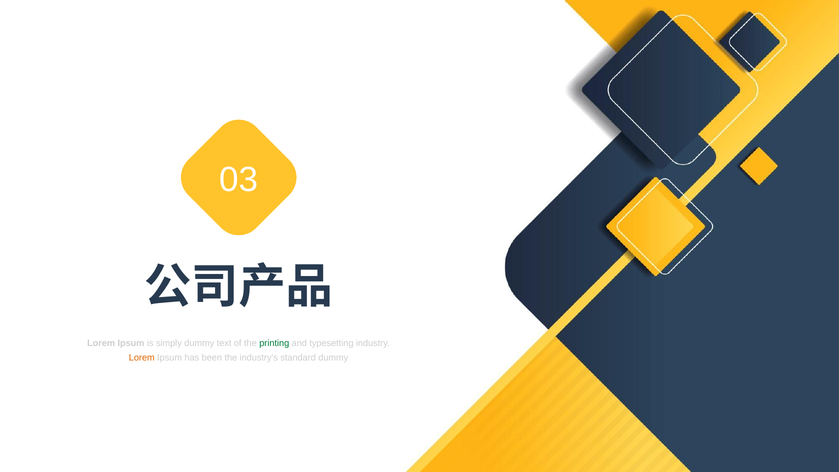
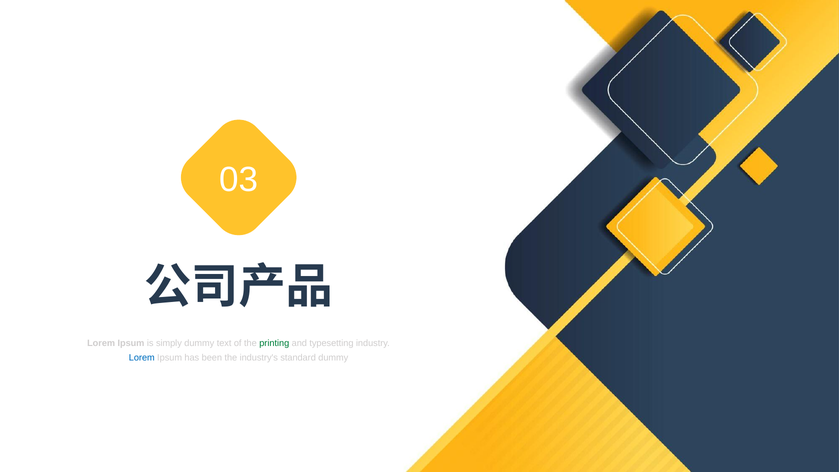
Lorem at (142, 357) colour: orange -> blue
